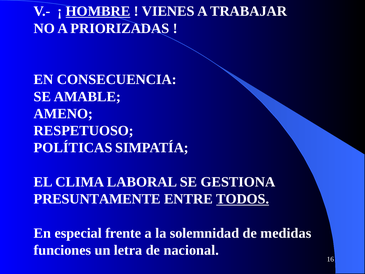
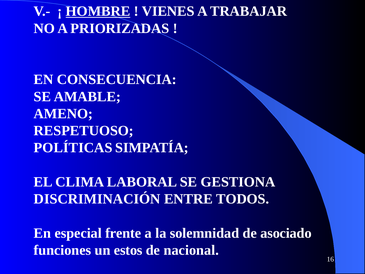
PRESUNTAMENTE: PRESUNTAMENTE -> DISCRIMINACIÓN
TODOS underline: present -> none
medidas: medidas -> asociado
letra: letra -> estos
